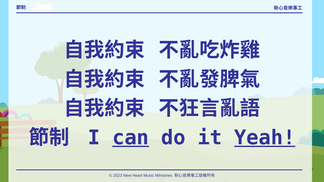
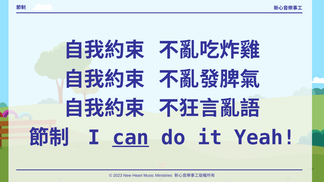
Yeah underline: present -> none
